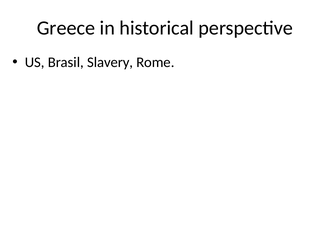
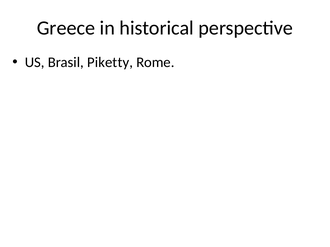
Slavery: Slavery -> Piketty
